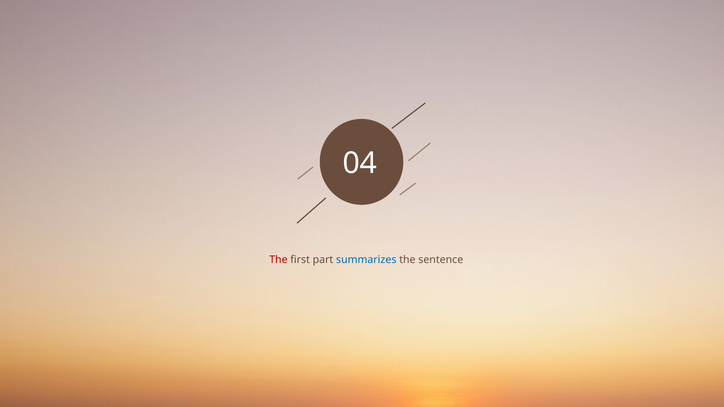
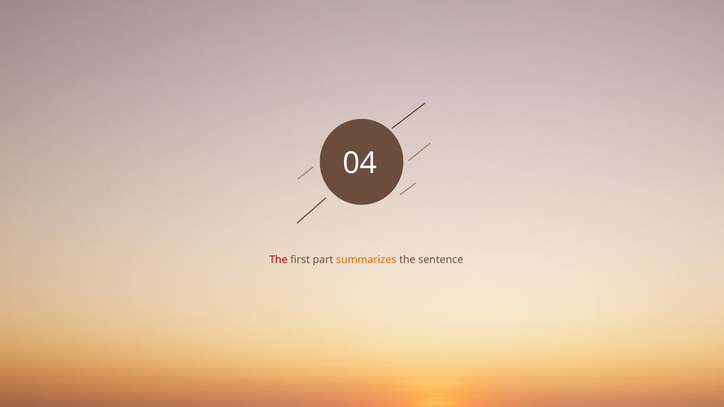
summarizes colour: blue -> orange
